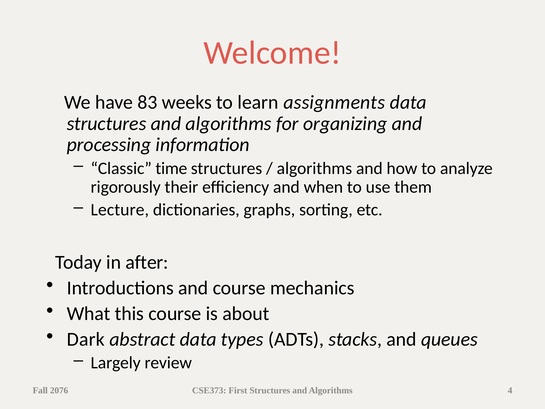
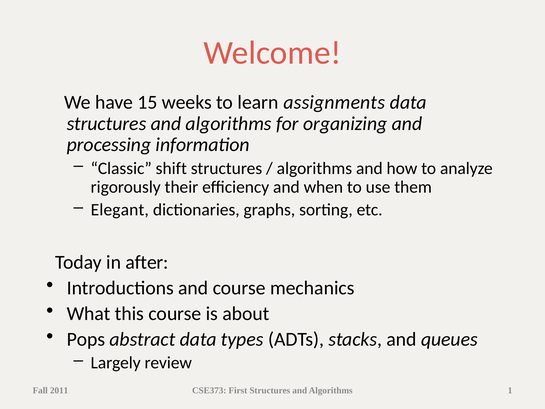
83: 83 -> 15
time: time -> shift
Lecture: Lecture -> Elegant
Dark: Dark -> Pops
2076: 2076 -> 2011
4: 4 -> 1
